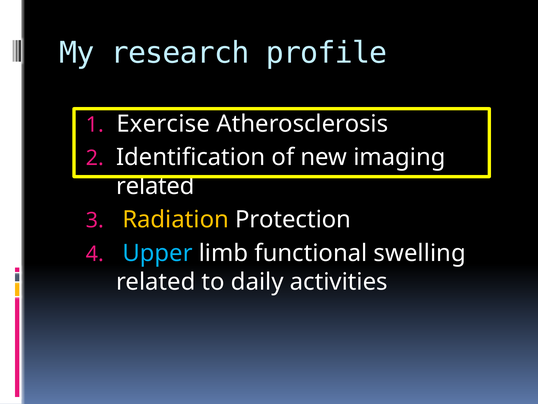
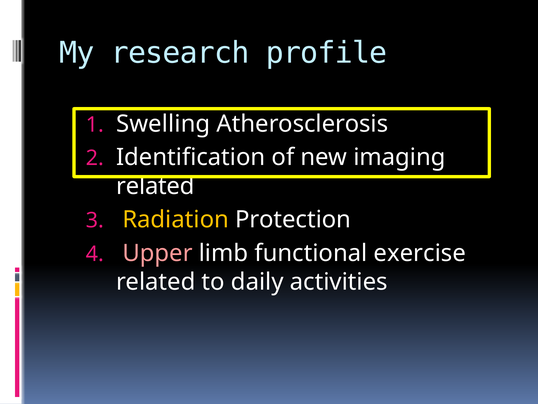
Exercise: Exercise -> Swelling
Upper colour: light blue -> pink
swelling: swelling -> exercise
